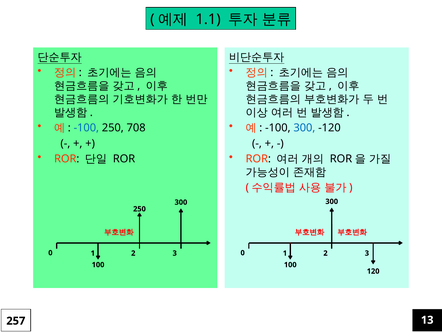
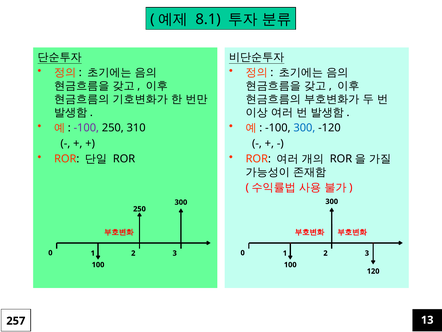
1.1: 1.1 -> 8.1
-100 at (86, 128) colour: blue -> purple
708: 708 -> 310
